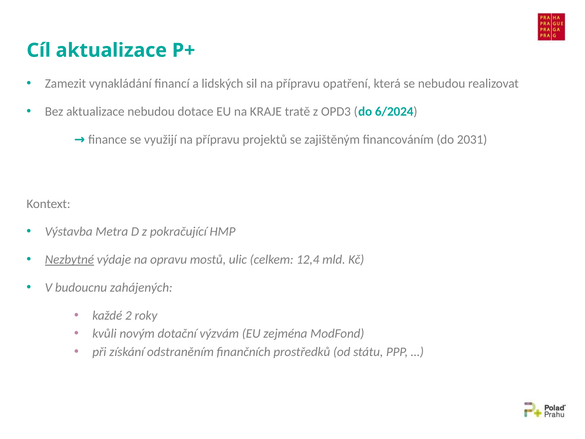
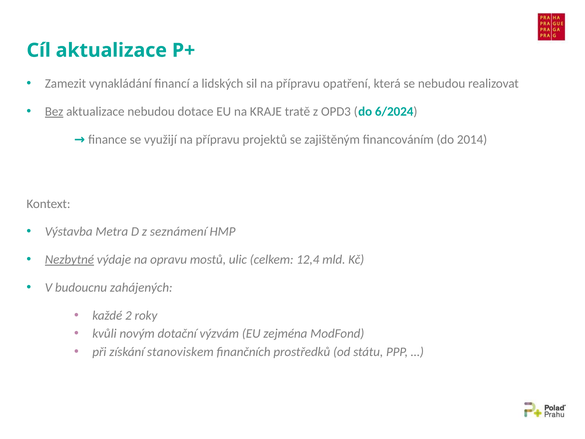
Bez underline: none -> present
2031: 2031 -> 2014
pokračující: pokračující -> seznámení
odstraněním: odstraněním -> stanoviskem
